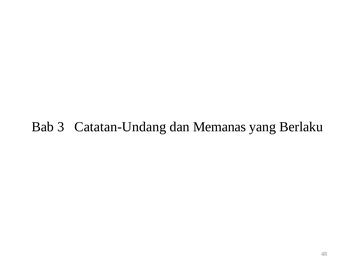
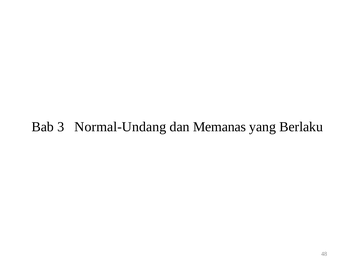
Catatan-Undang: Catatan-Undang -> Normal-Undang
